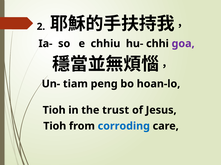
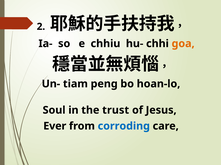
goa colour: purple -> orange
Tioh at (54, 111): Tioh -> Soul
Tioh at (55, 127): Tioh -> Ever
